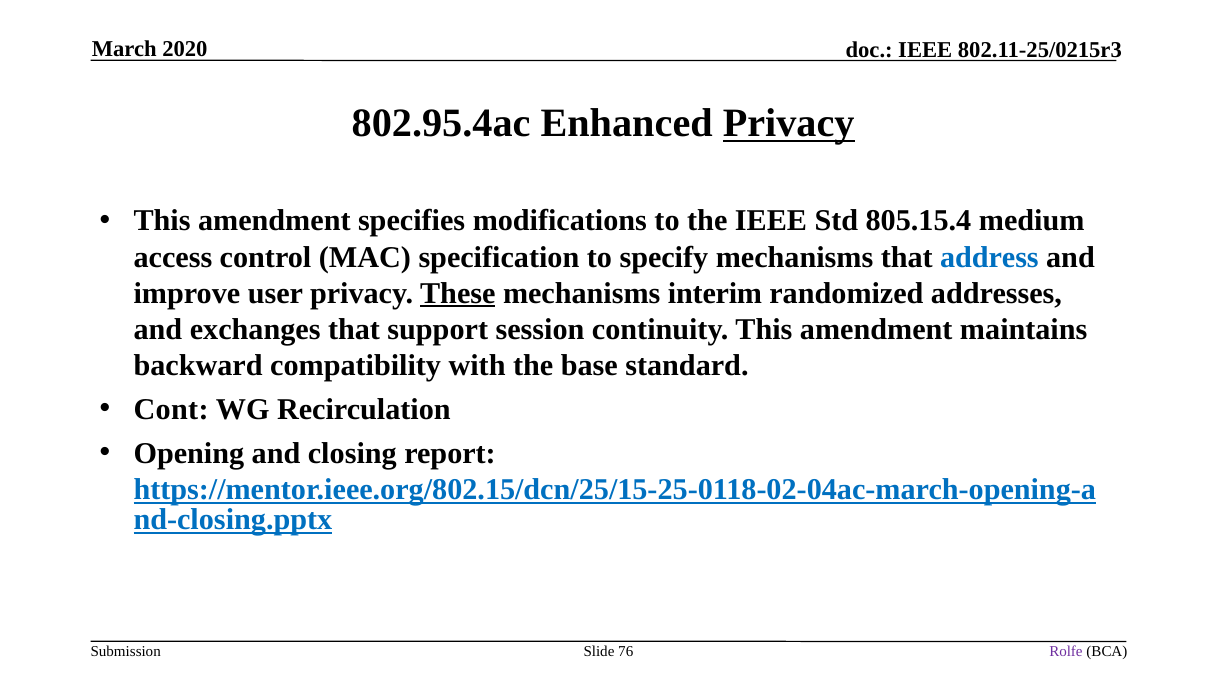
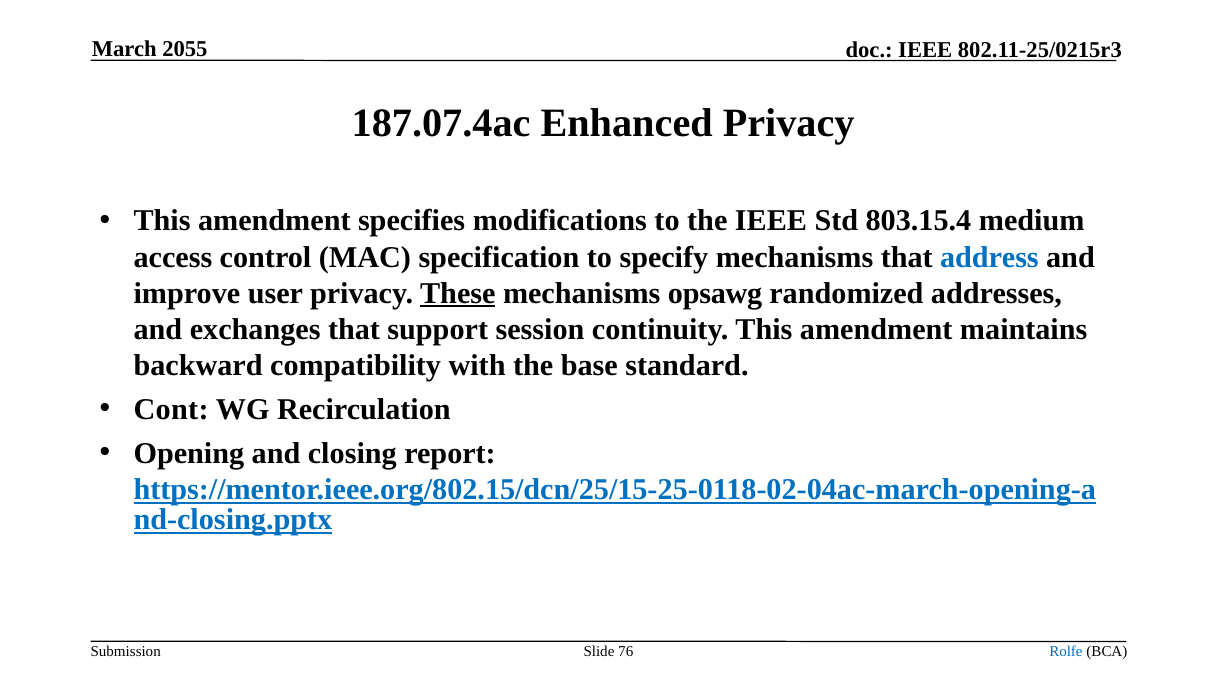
2020: 2020 -> 2055
802.95.4ac: 802.95.4ac -> 187.07.4ac
Privacy at (789, 123) underline: present -> none
805.15.4: 805.15.4 -> 803.15.4
interim: interim -> opsawg
Rolfe colour: purple -> blue
